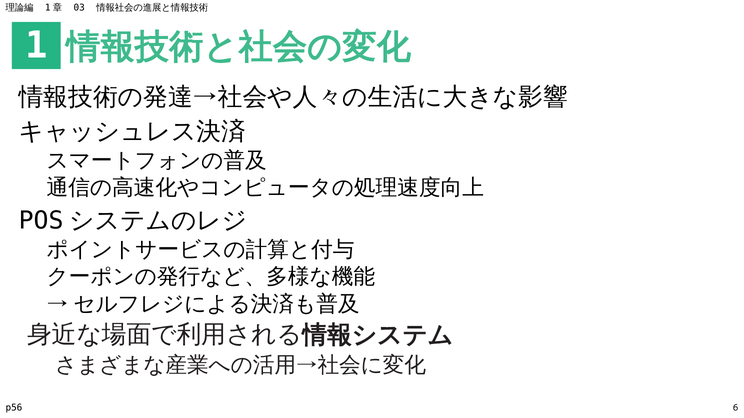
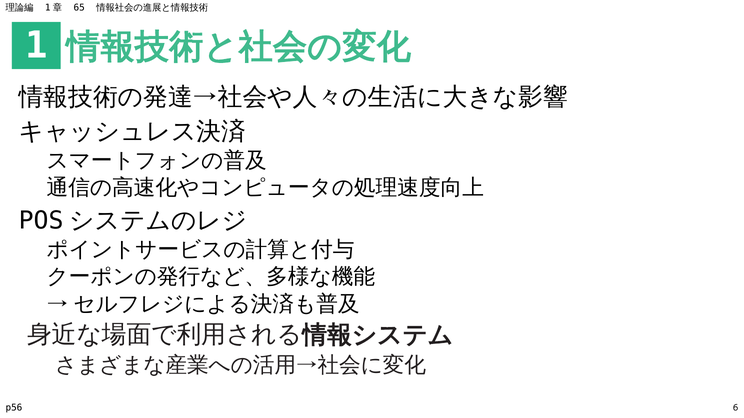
03: 03 -> 65
